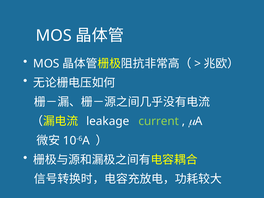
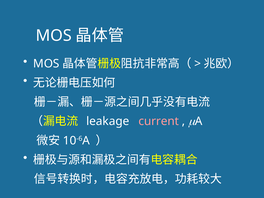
current colour: light green -> pink
